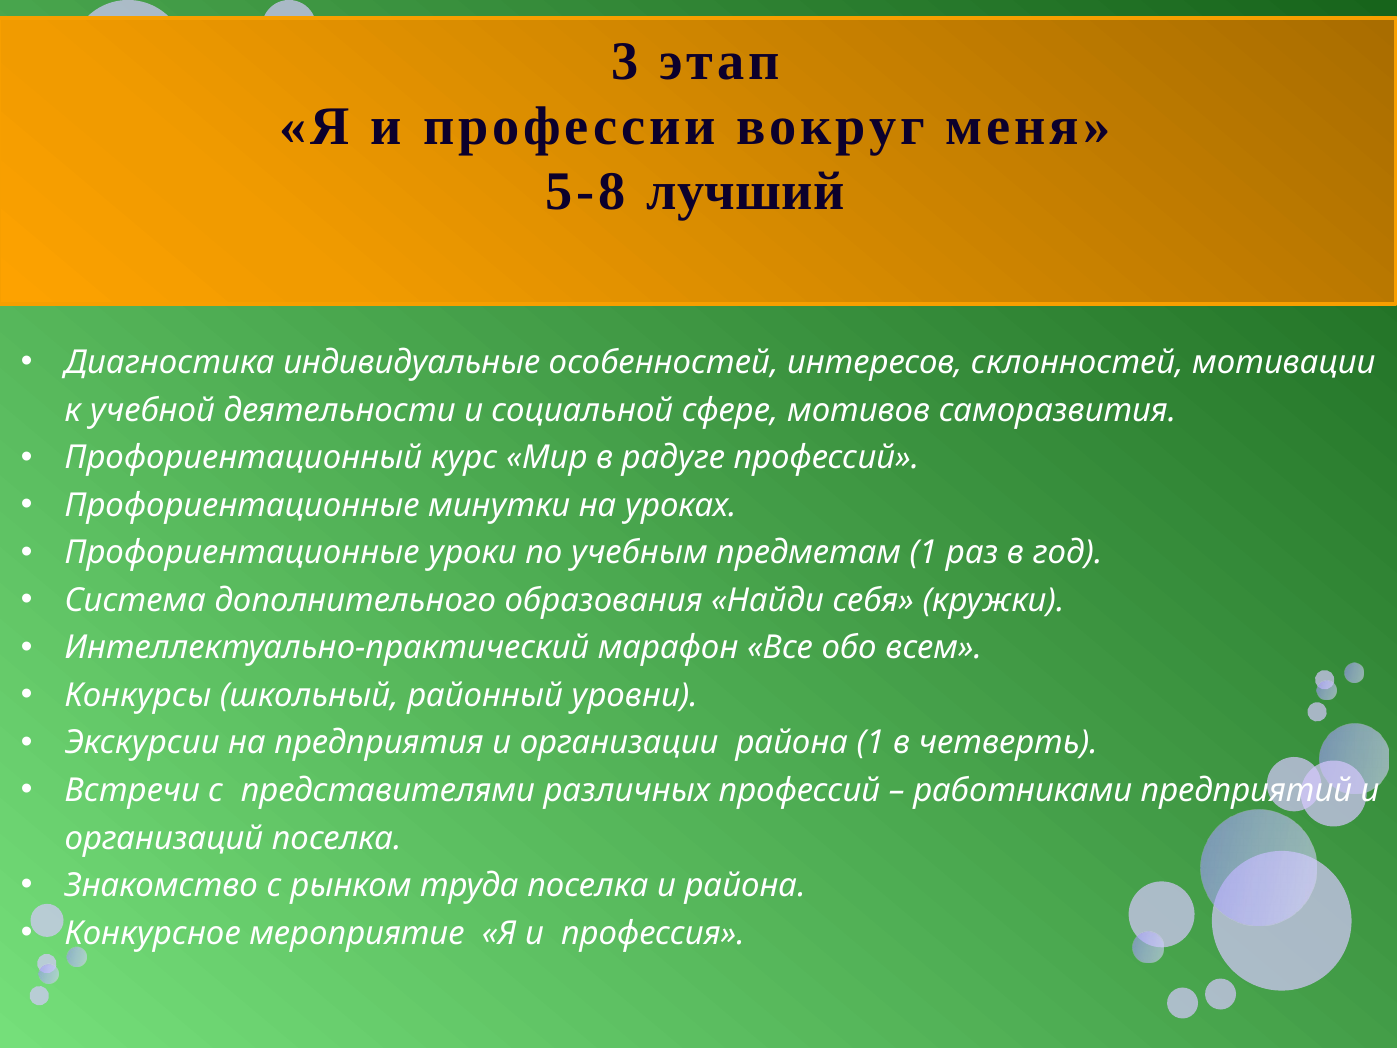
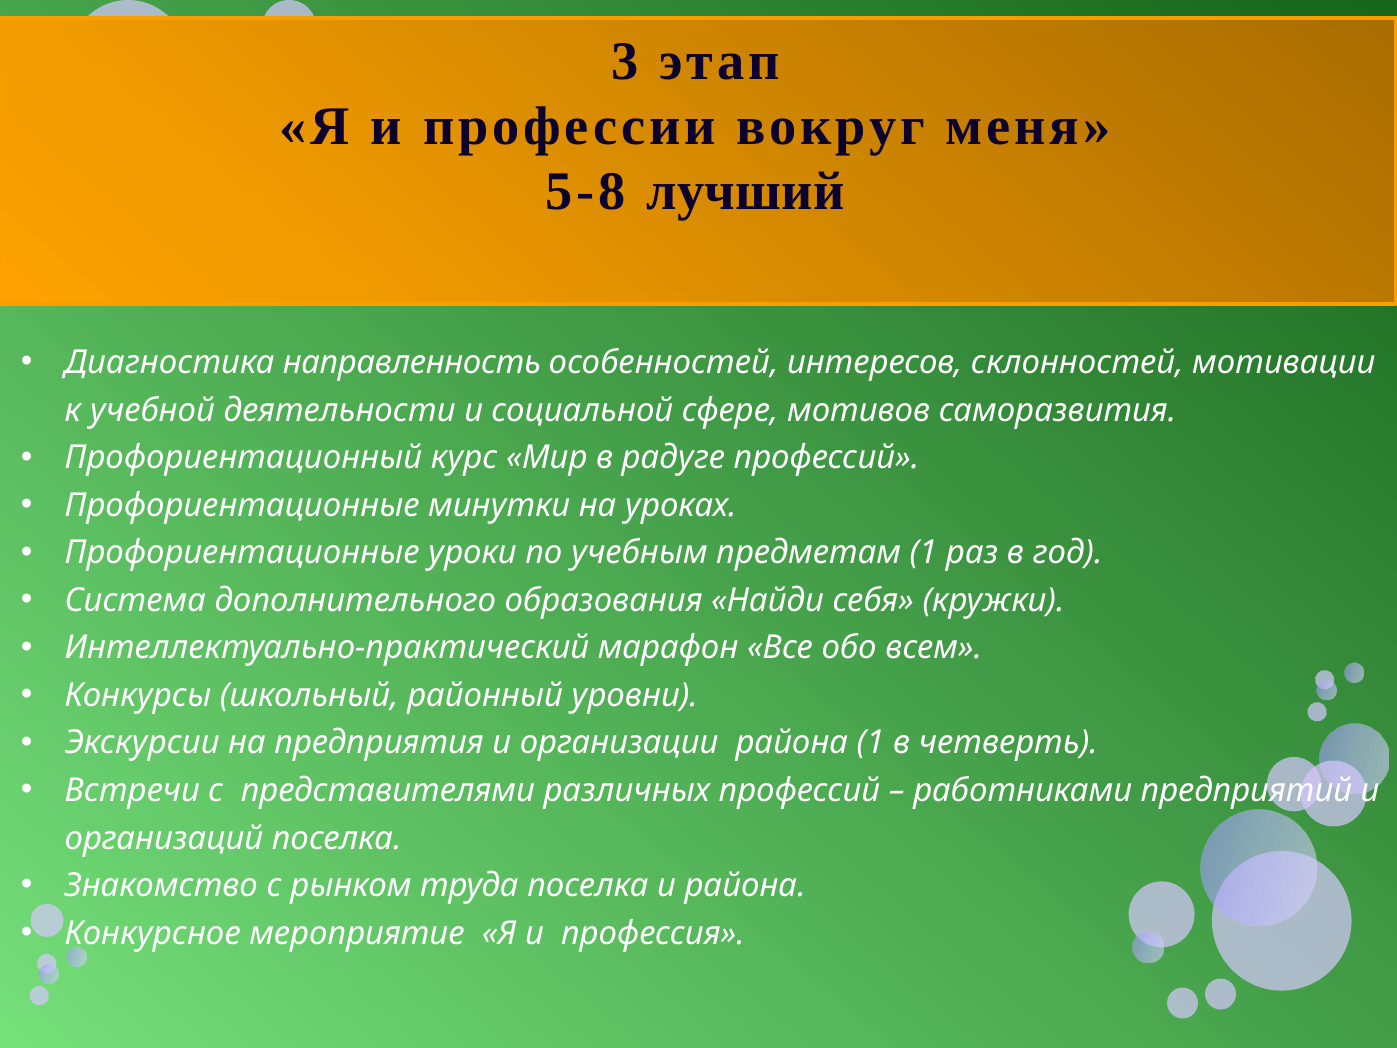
индивидуальные: индивидуальные -> направленность
